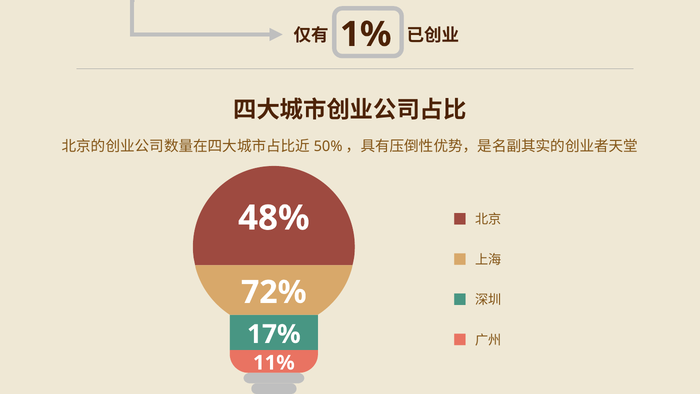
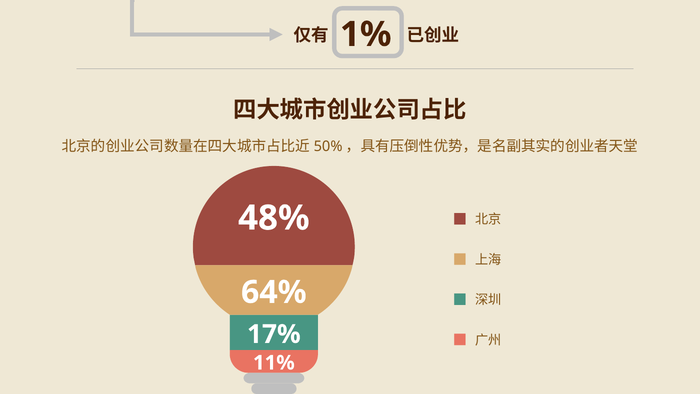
72%: 72% -> 64%
